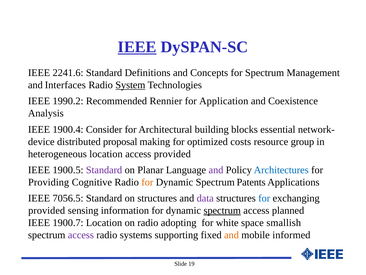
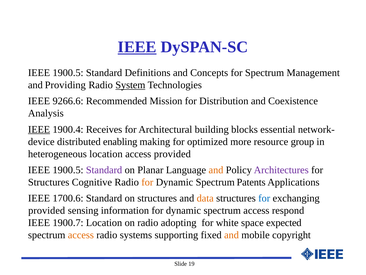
2241.6 at (68, 73): 2241.6 -> 1900.5
Interfaces: Interfaces -> Providing
1990.2: 1990.2 -> 9266.6
Rennier: Rennier -> Mission
Application: Application -> Distribution
IEEE at (39, 129) underline: none -> present
Consider: Consider -> Receives
proposal: proposal -> enabling
costs: costs -> more
and at (216, 170) colour: purple -> orange
Architectures colour: blue -> purple
Providing at (49, 182): Providing -> Structures
7056.5: 7056.5 -> 1700.6
data colour: purple -> orange
spectrum at (222, 210) underline: present -> none
planned: planned -> respond
smallish: smallish -> expected
access at (81, 235) colour: purple -> orange
informed: informed -> copyright
